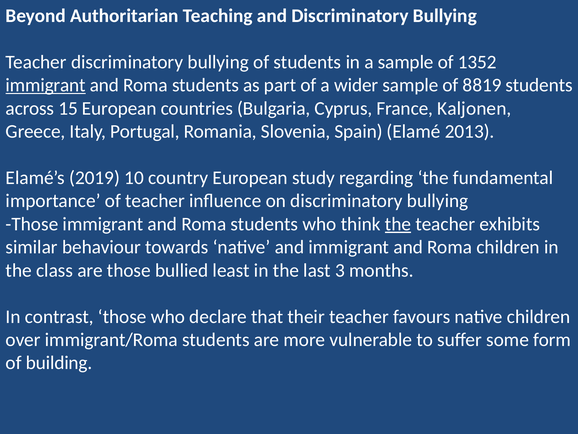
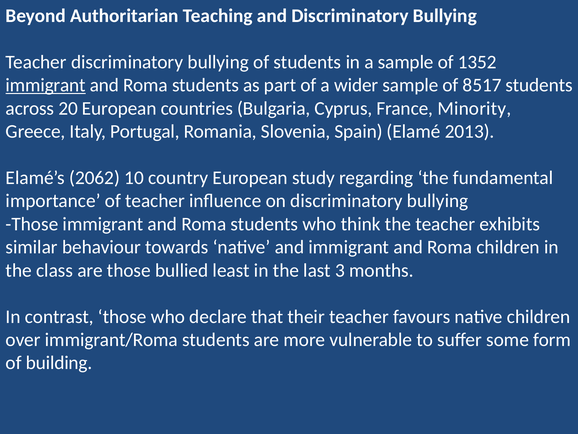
8819: 8819 -> 8517
15: 15 -> 20
Kaljonen: Kaljonen -> Minority
2019: 2019 -> 2062
the at (398, 224) underline: present -> none
